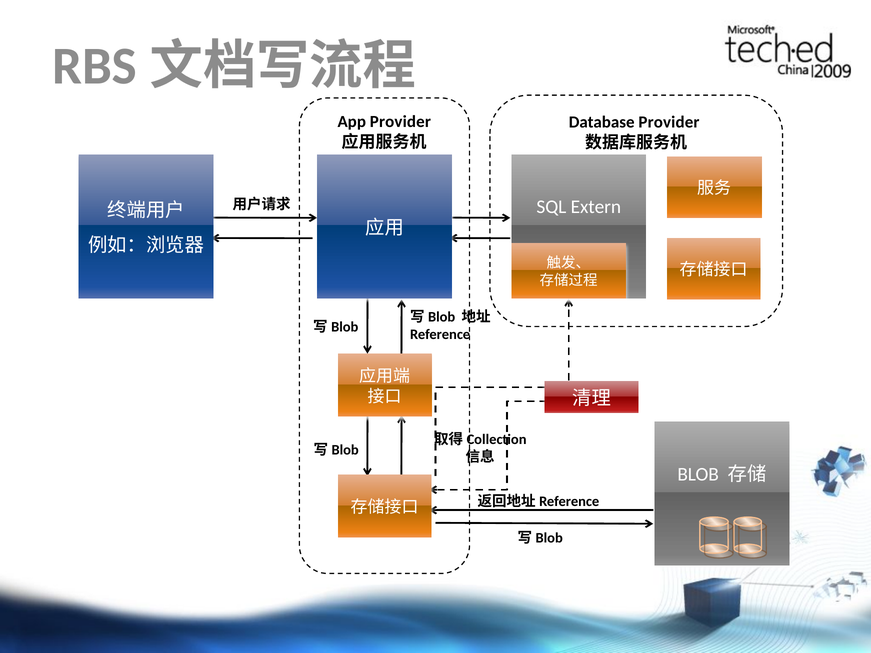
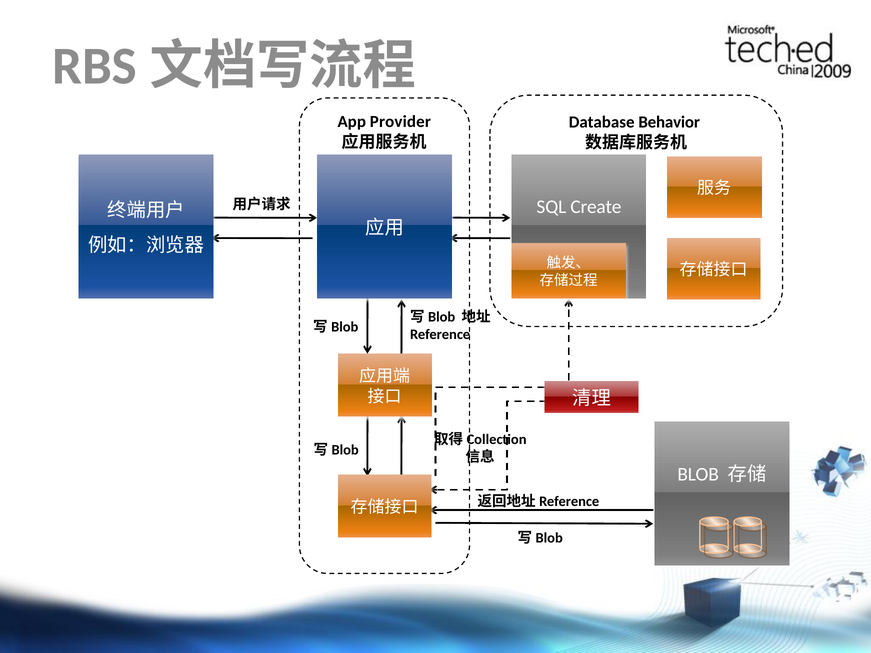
Database Provider: Provider -> Behavior
Extern: Extern -> Create
